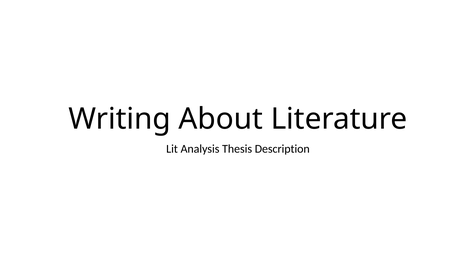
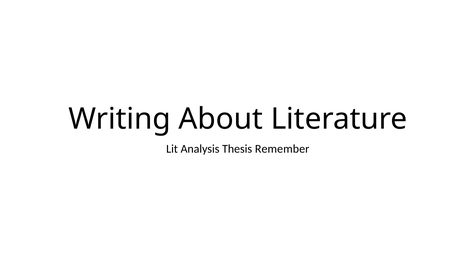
Description: Description -> Remember
